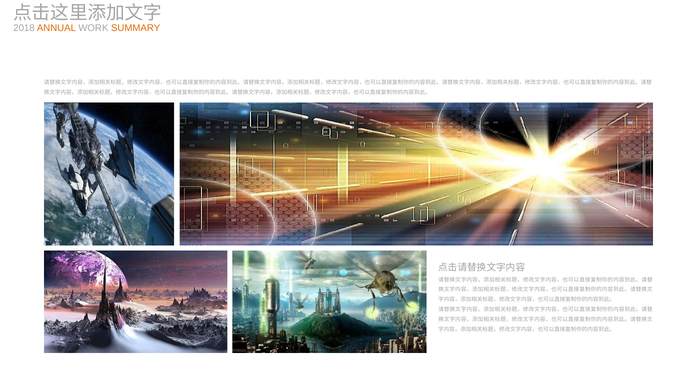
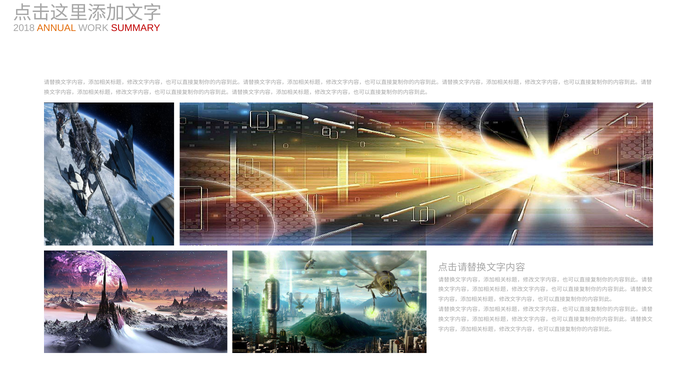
SUMMARY colour: orange -> red
